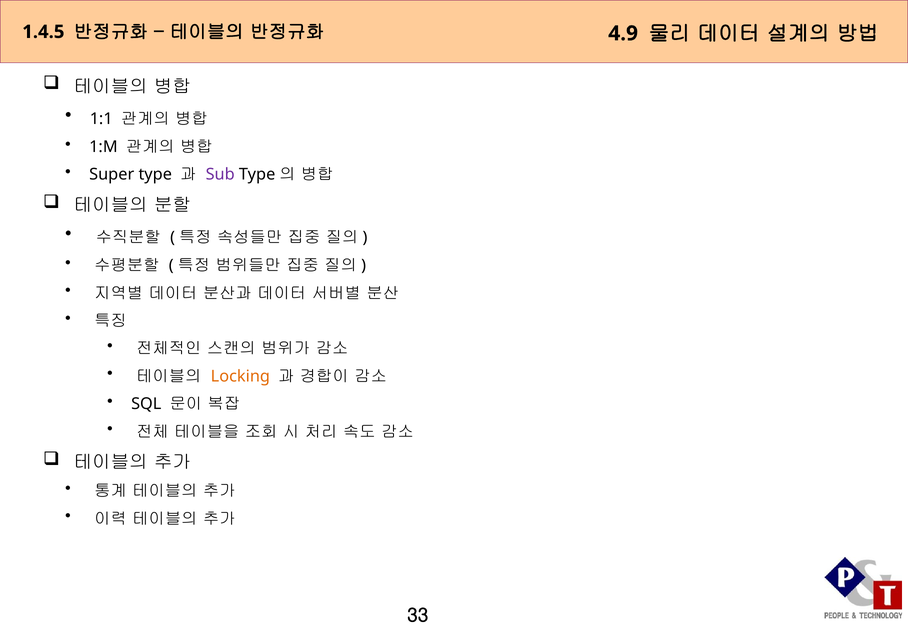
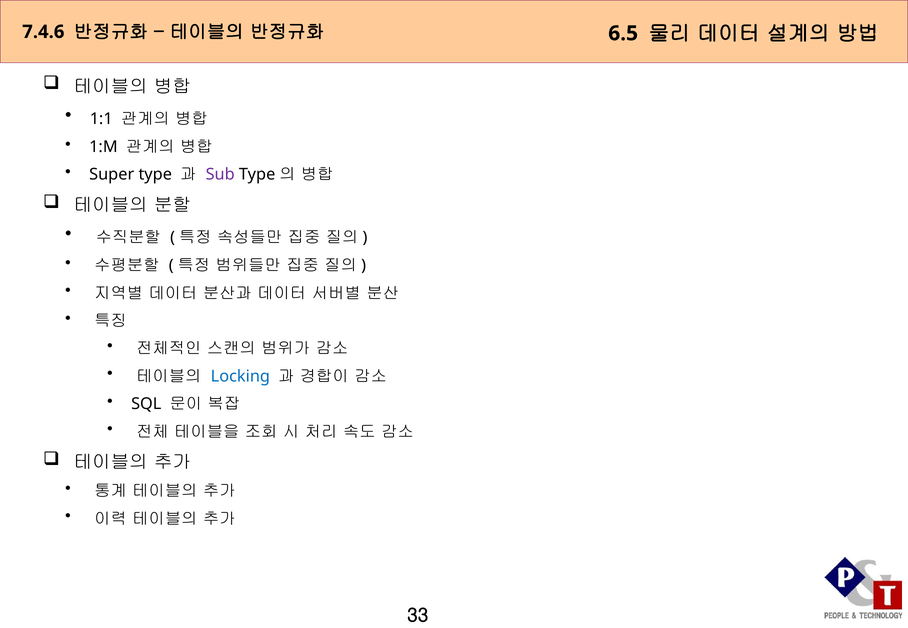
1.4.5: 1.4.5 -> 7.4.6
4.9: 4.9 -> 6.5
Locking colour: orange -> blue
